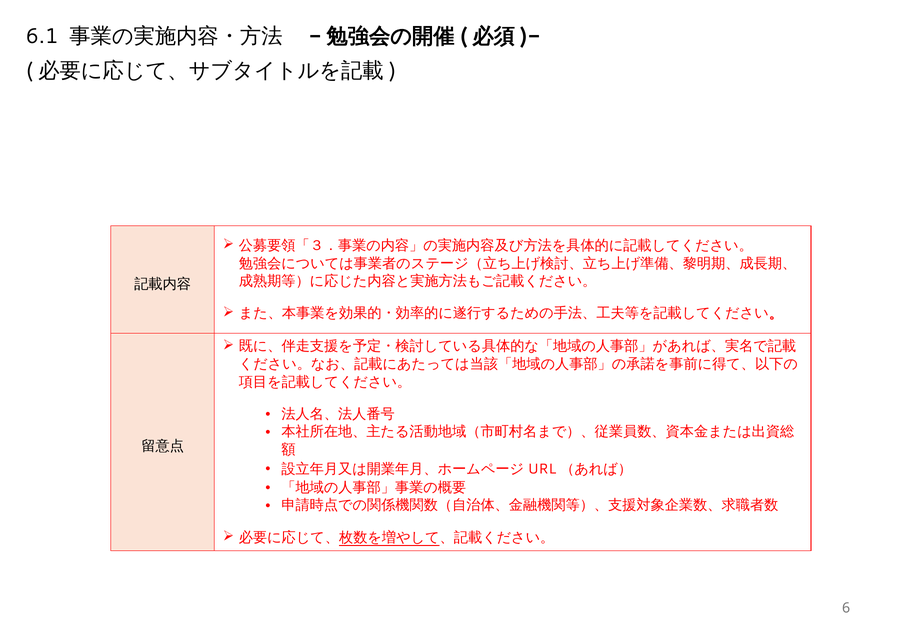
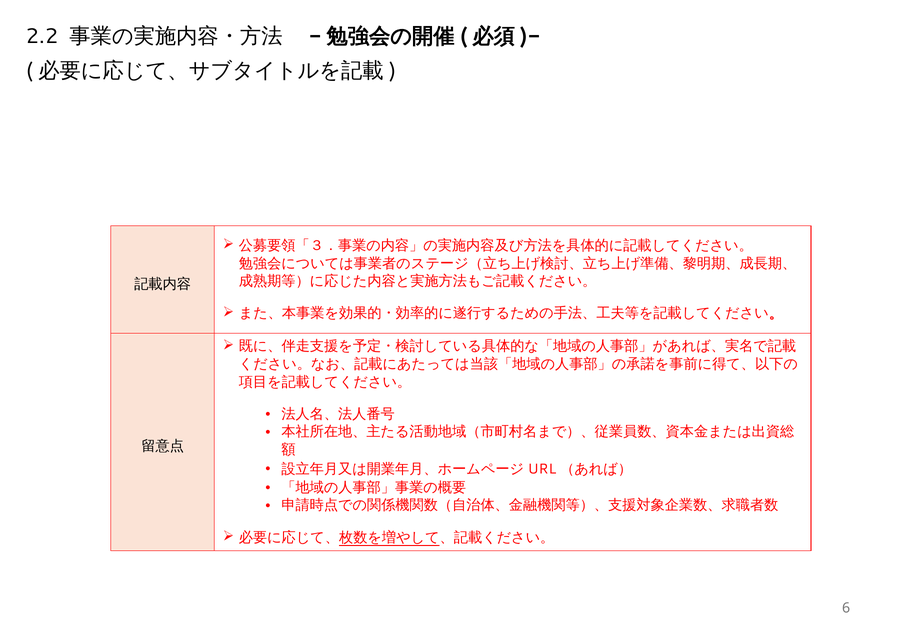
6.1: 6.1 -> 2.2
